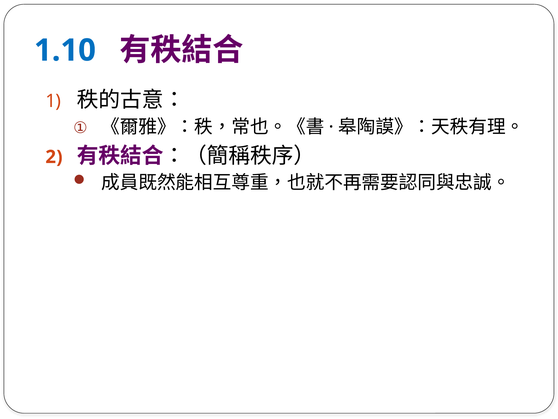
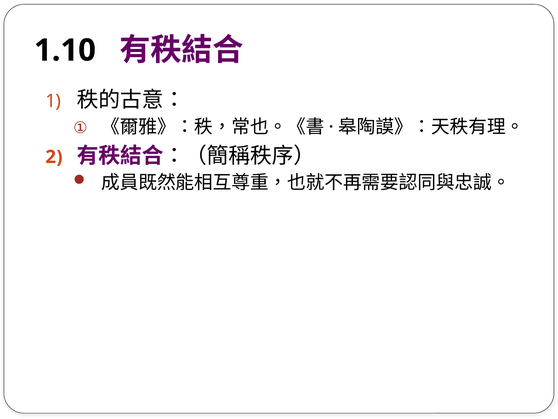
1.10 colour: blue -> black
